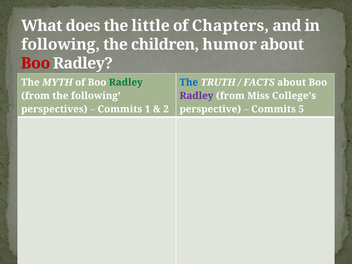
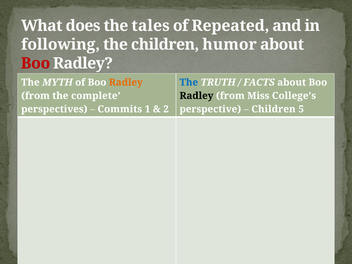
little: little -> tales
Chapters: Chapters -> Repeated
Radley at (126, 82) colour: green -> orange
the following: following -> complete
Radley at (196, 96) colour: purple -> black
Commits at (273, 109): Commits -> Children
